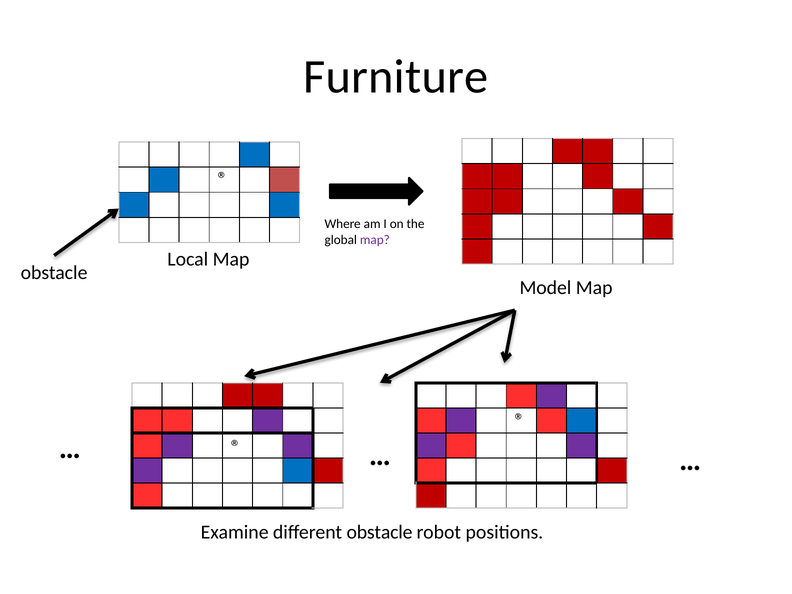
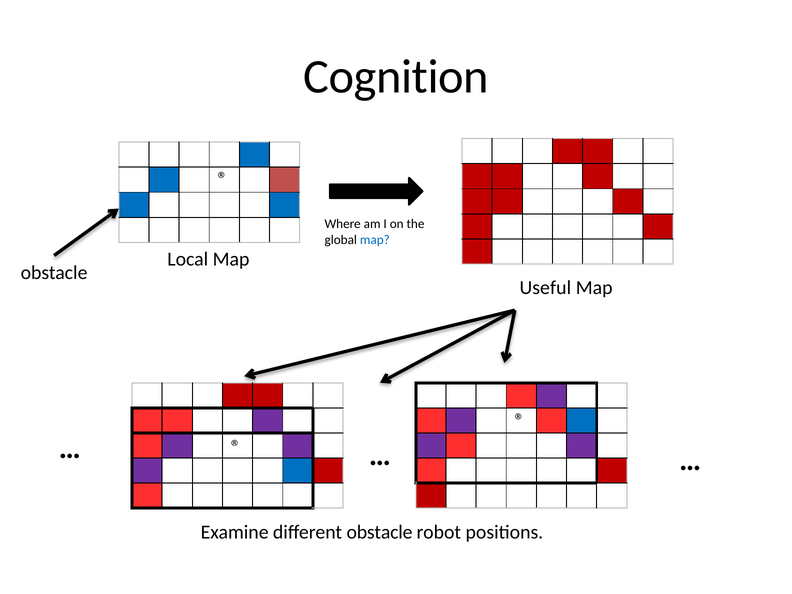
Furniture: Furniture -> Cognition
map at (375, 240) colour: purple -> blue
Model: Model -> Useful
